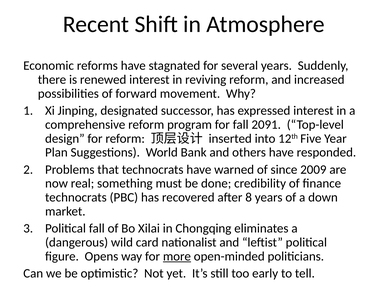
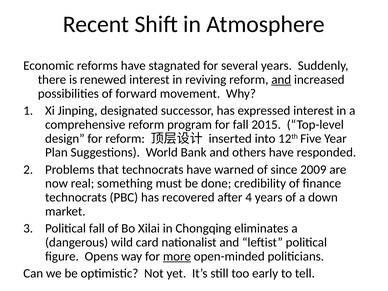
and at (281, 80) underline: none -> present
2091: 2091 -> 2015
8: 8 -> 4
